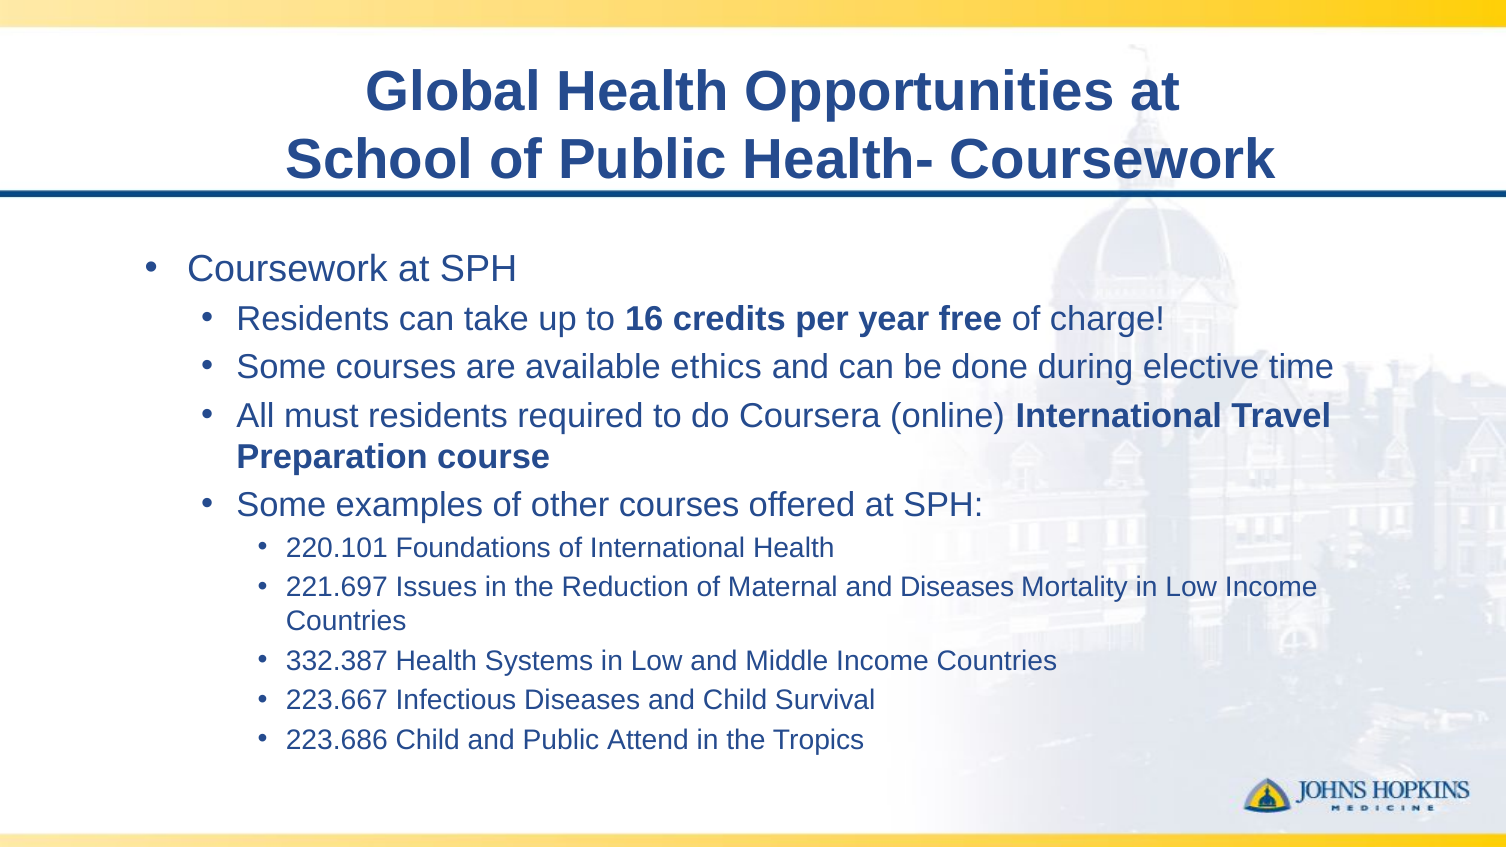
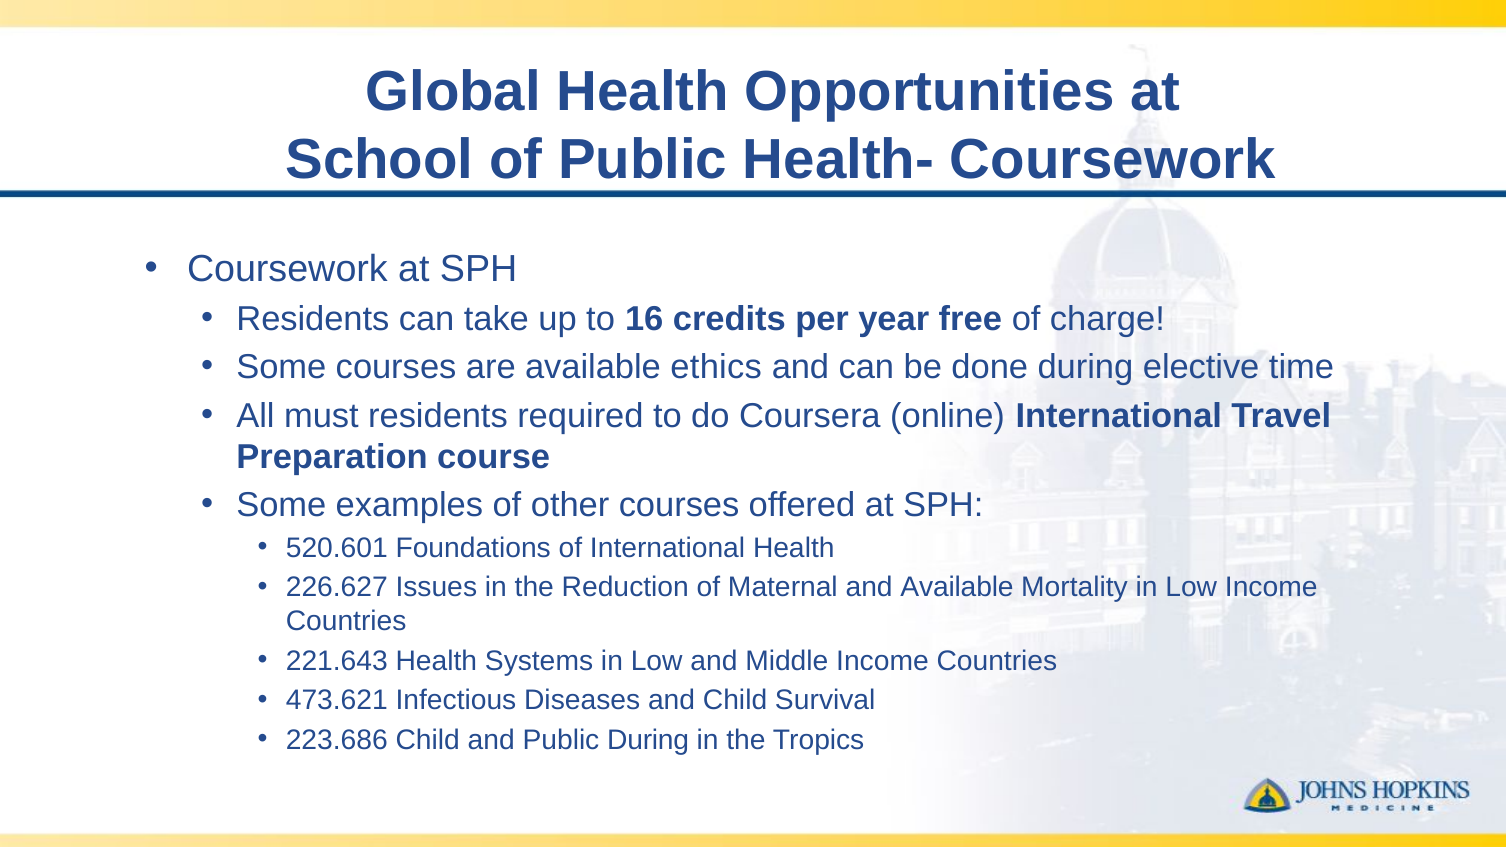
220.101: 220.101 -> 520.601
221.697: 221.697 -> 226.627
and Diseases: Diseases -> Available
332.387: 332.387 -> 221.643
223.667: 223.667 -> 473.621
Public Attend: Attend -> During
